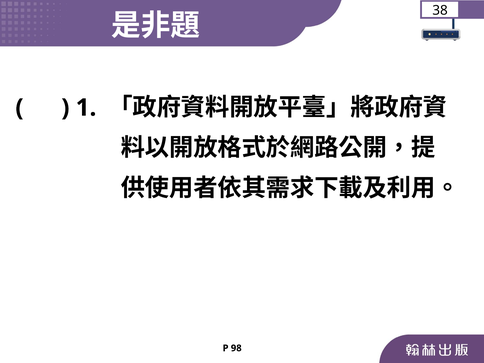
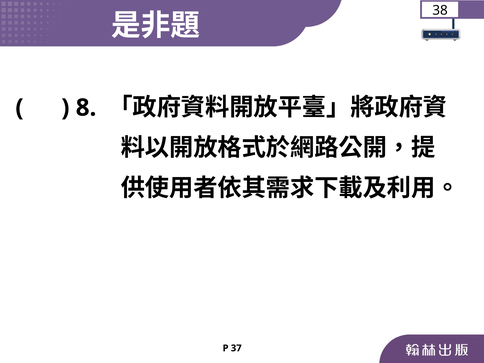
1: 1 -> 8
98: 98 -> 37
